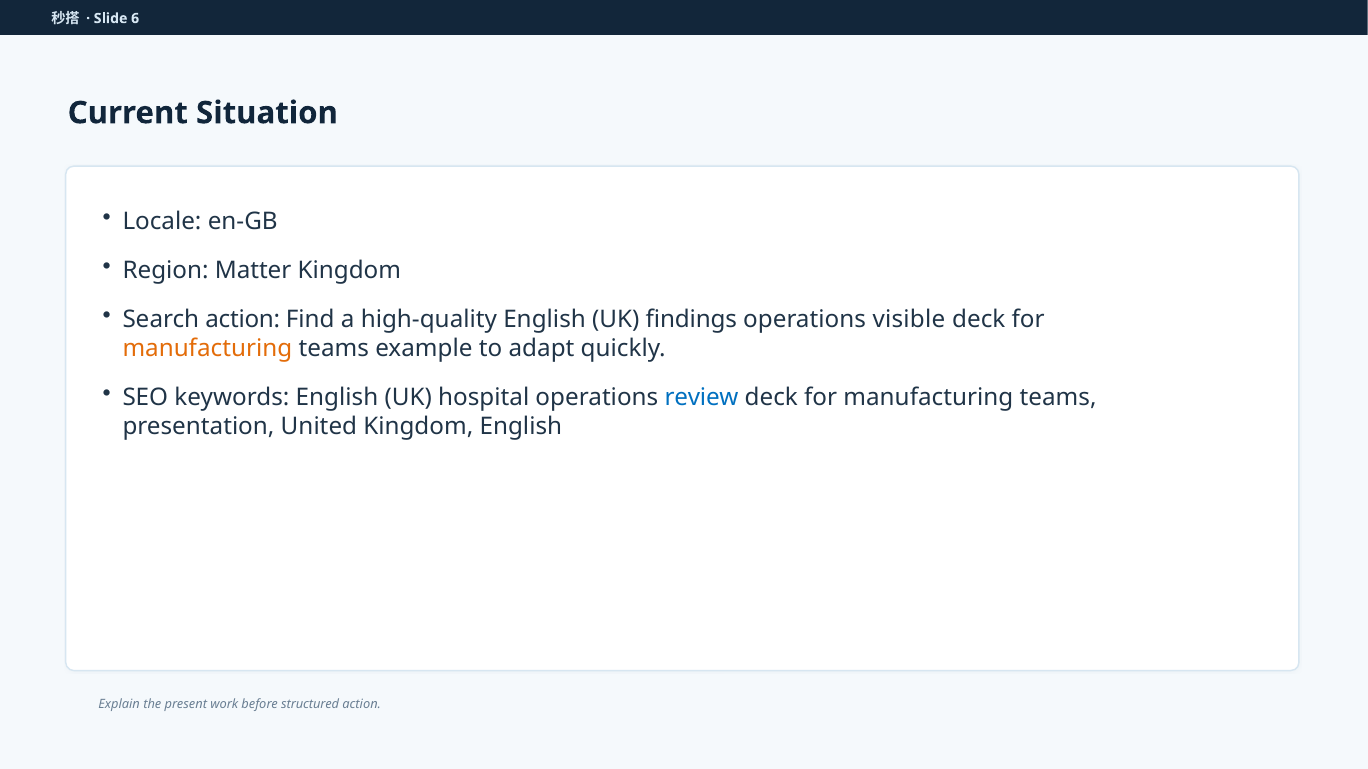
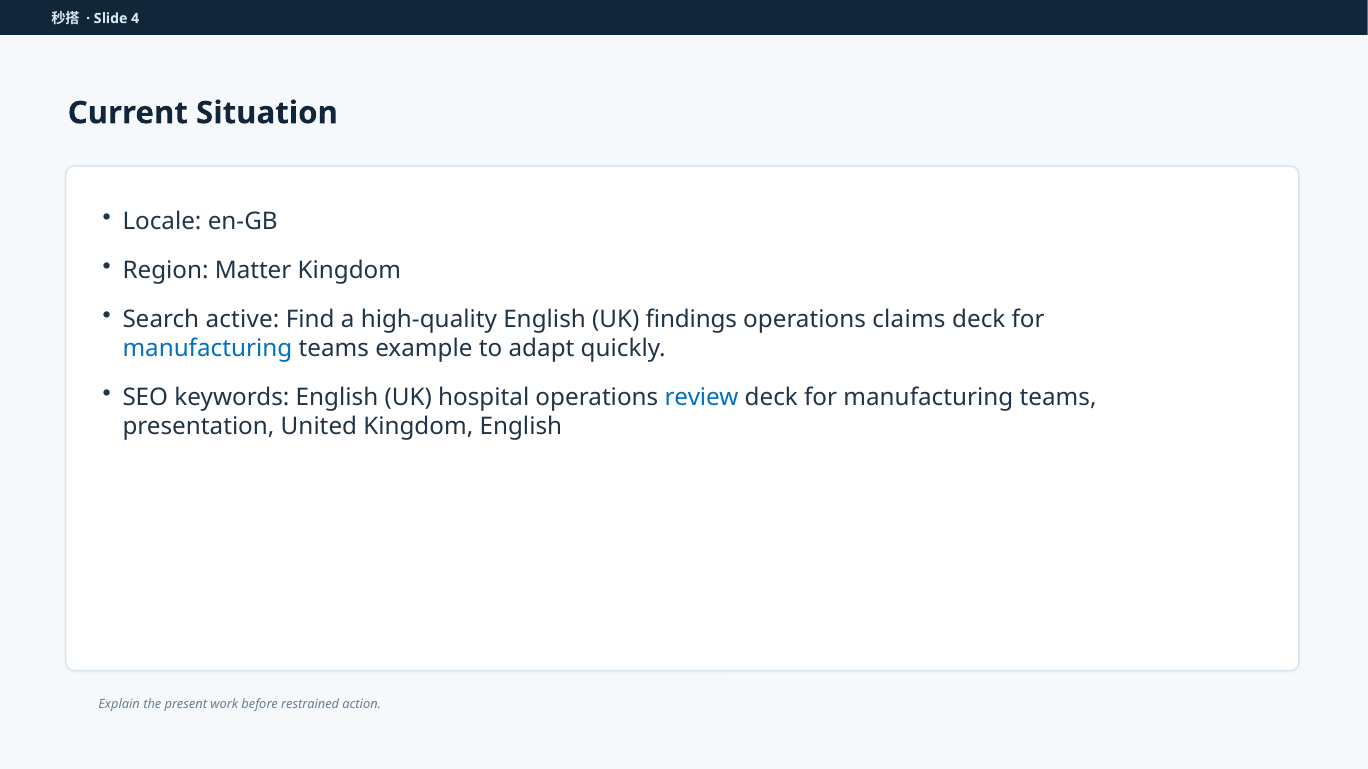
6: 6 -> 4
Search action: action -> active
visible: visible -> claims
manufacturing at (207, 349) colour: orange -> blue
structured: structured -> restrained
